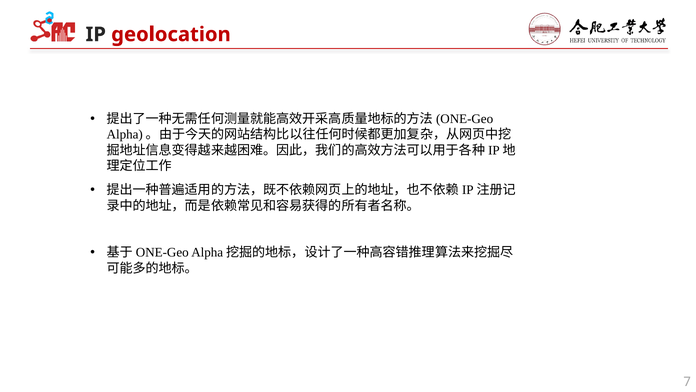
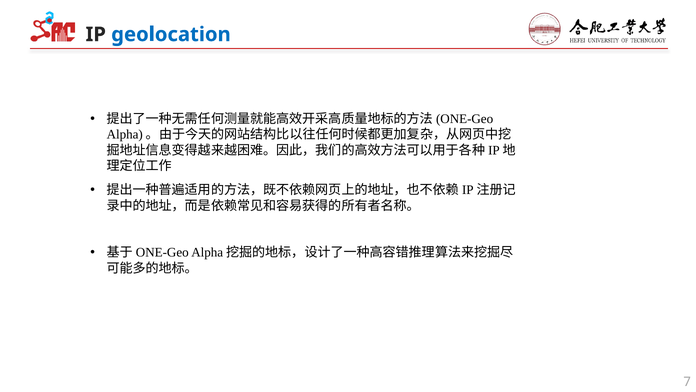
geolocation colour: red -> blue
